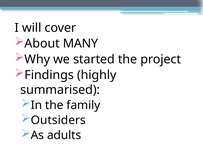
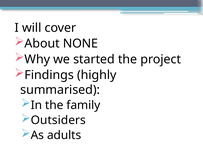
MANY: MANY -> NONE
